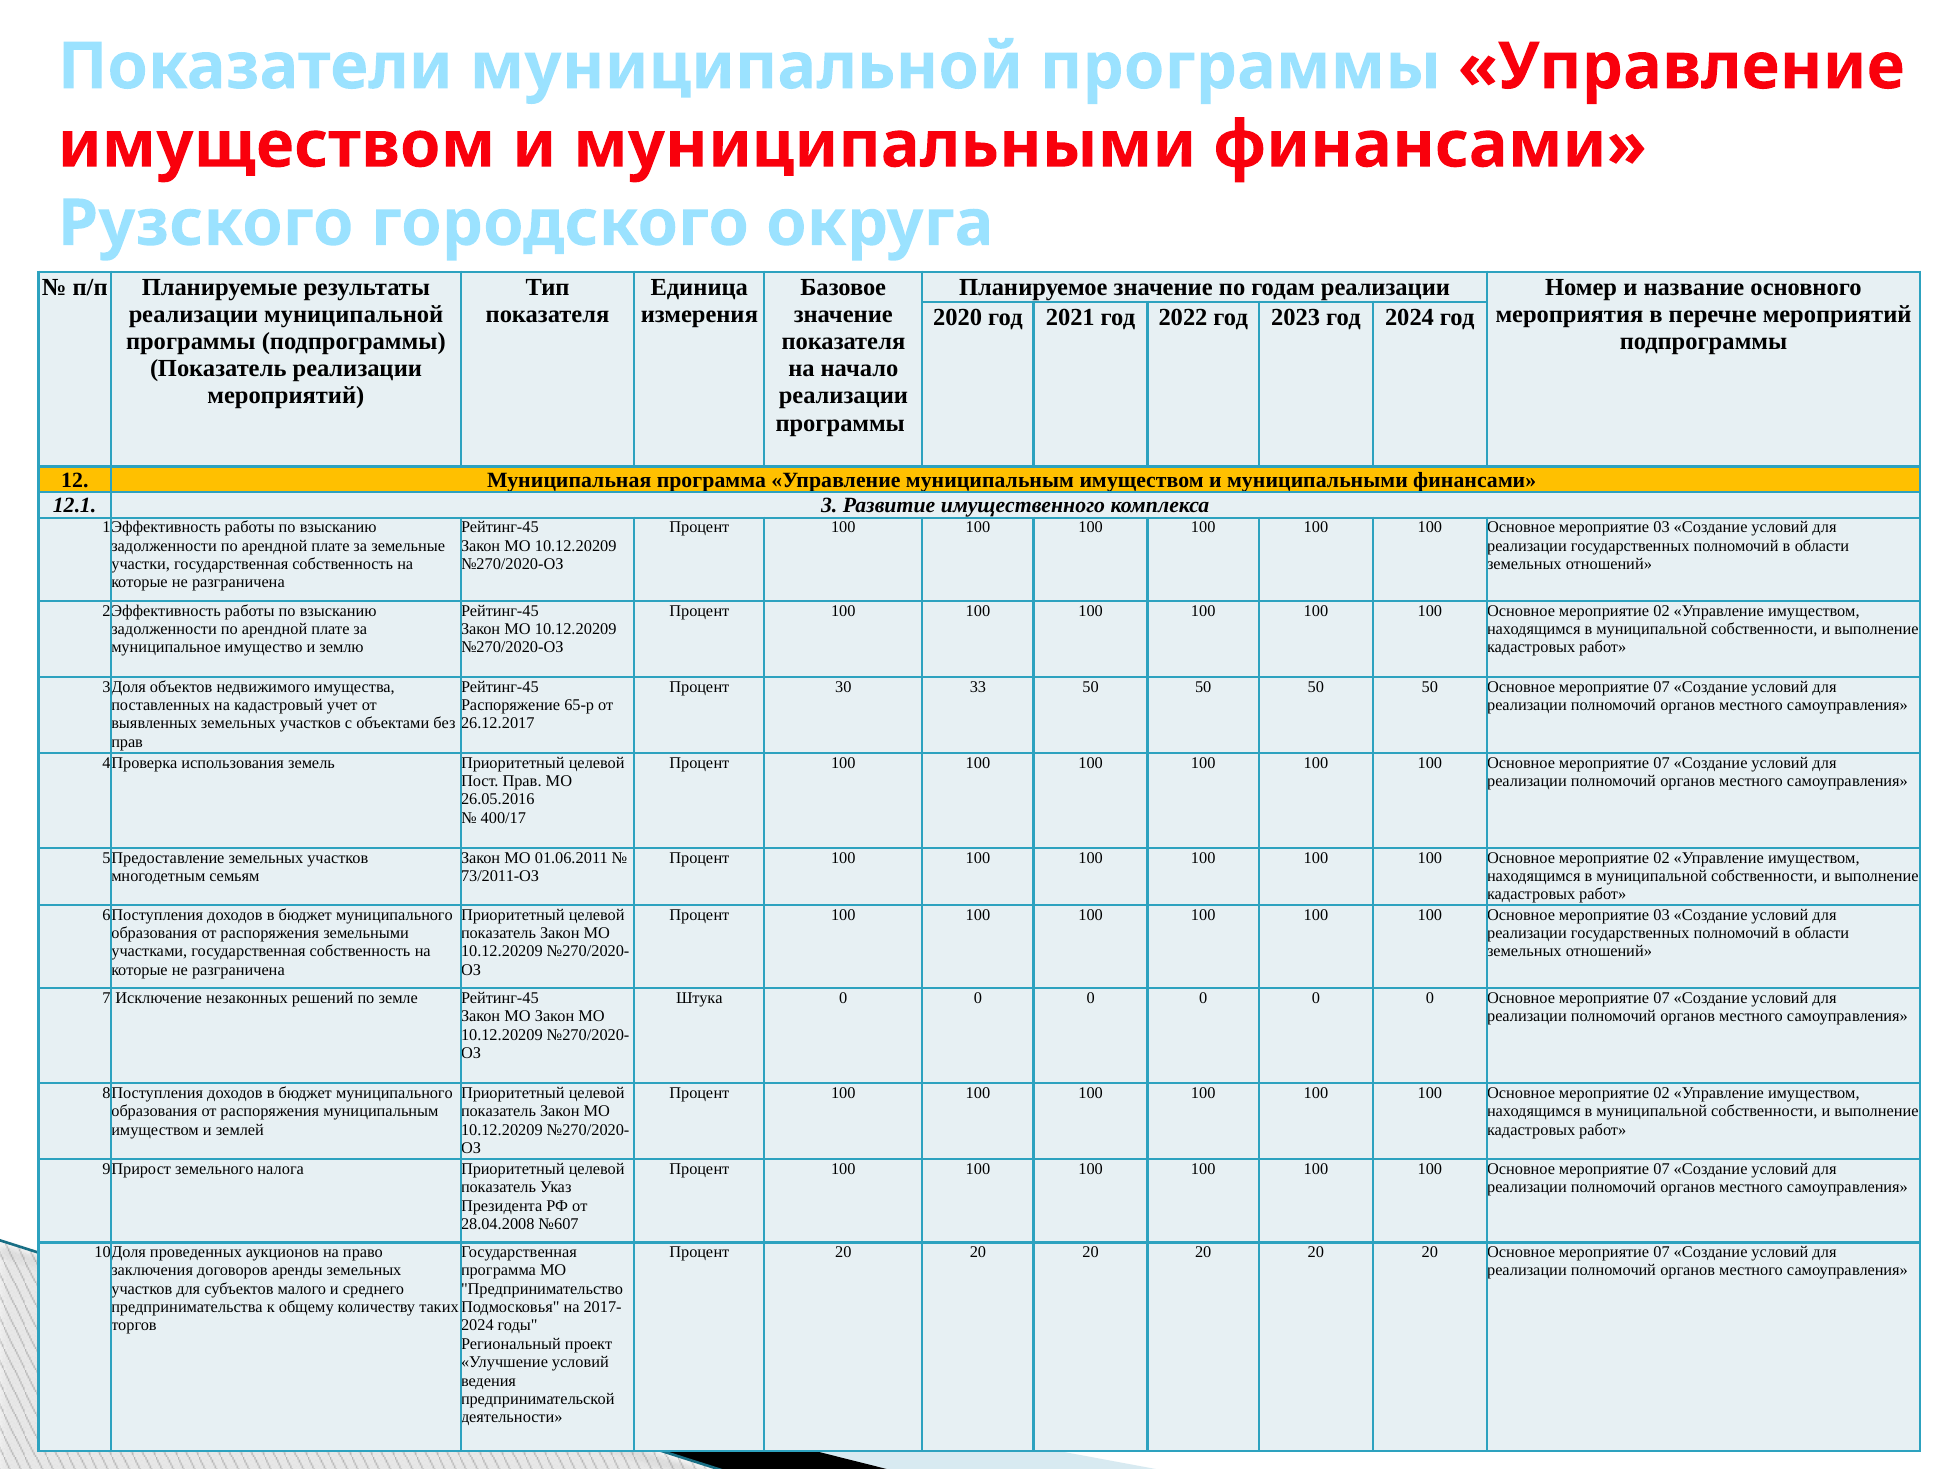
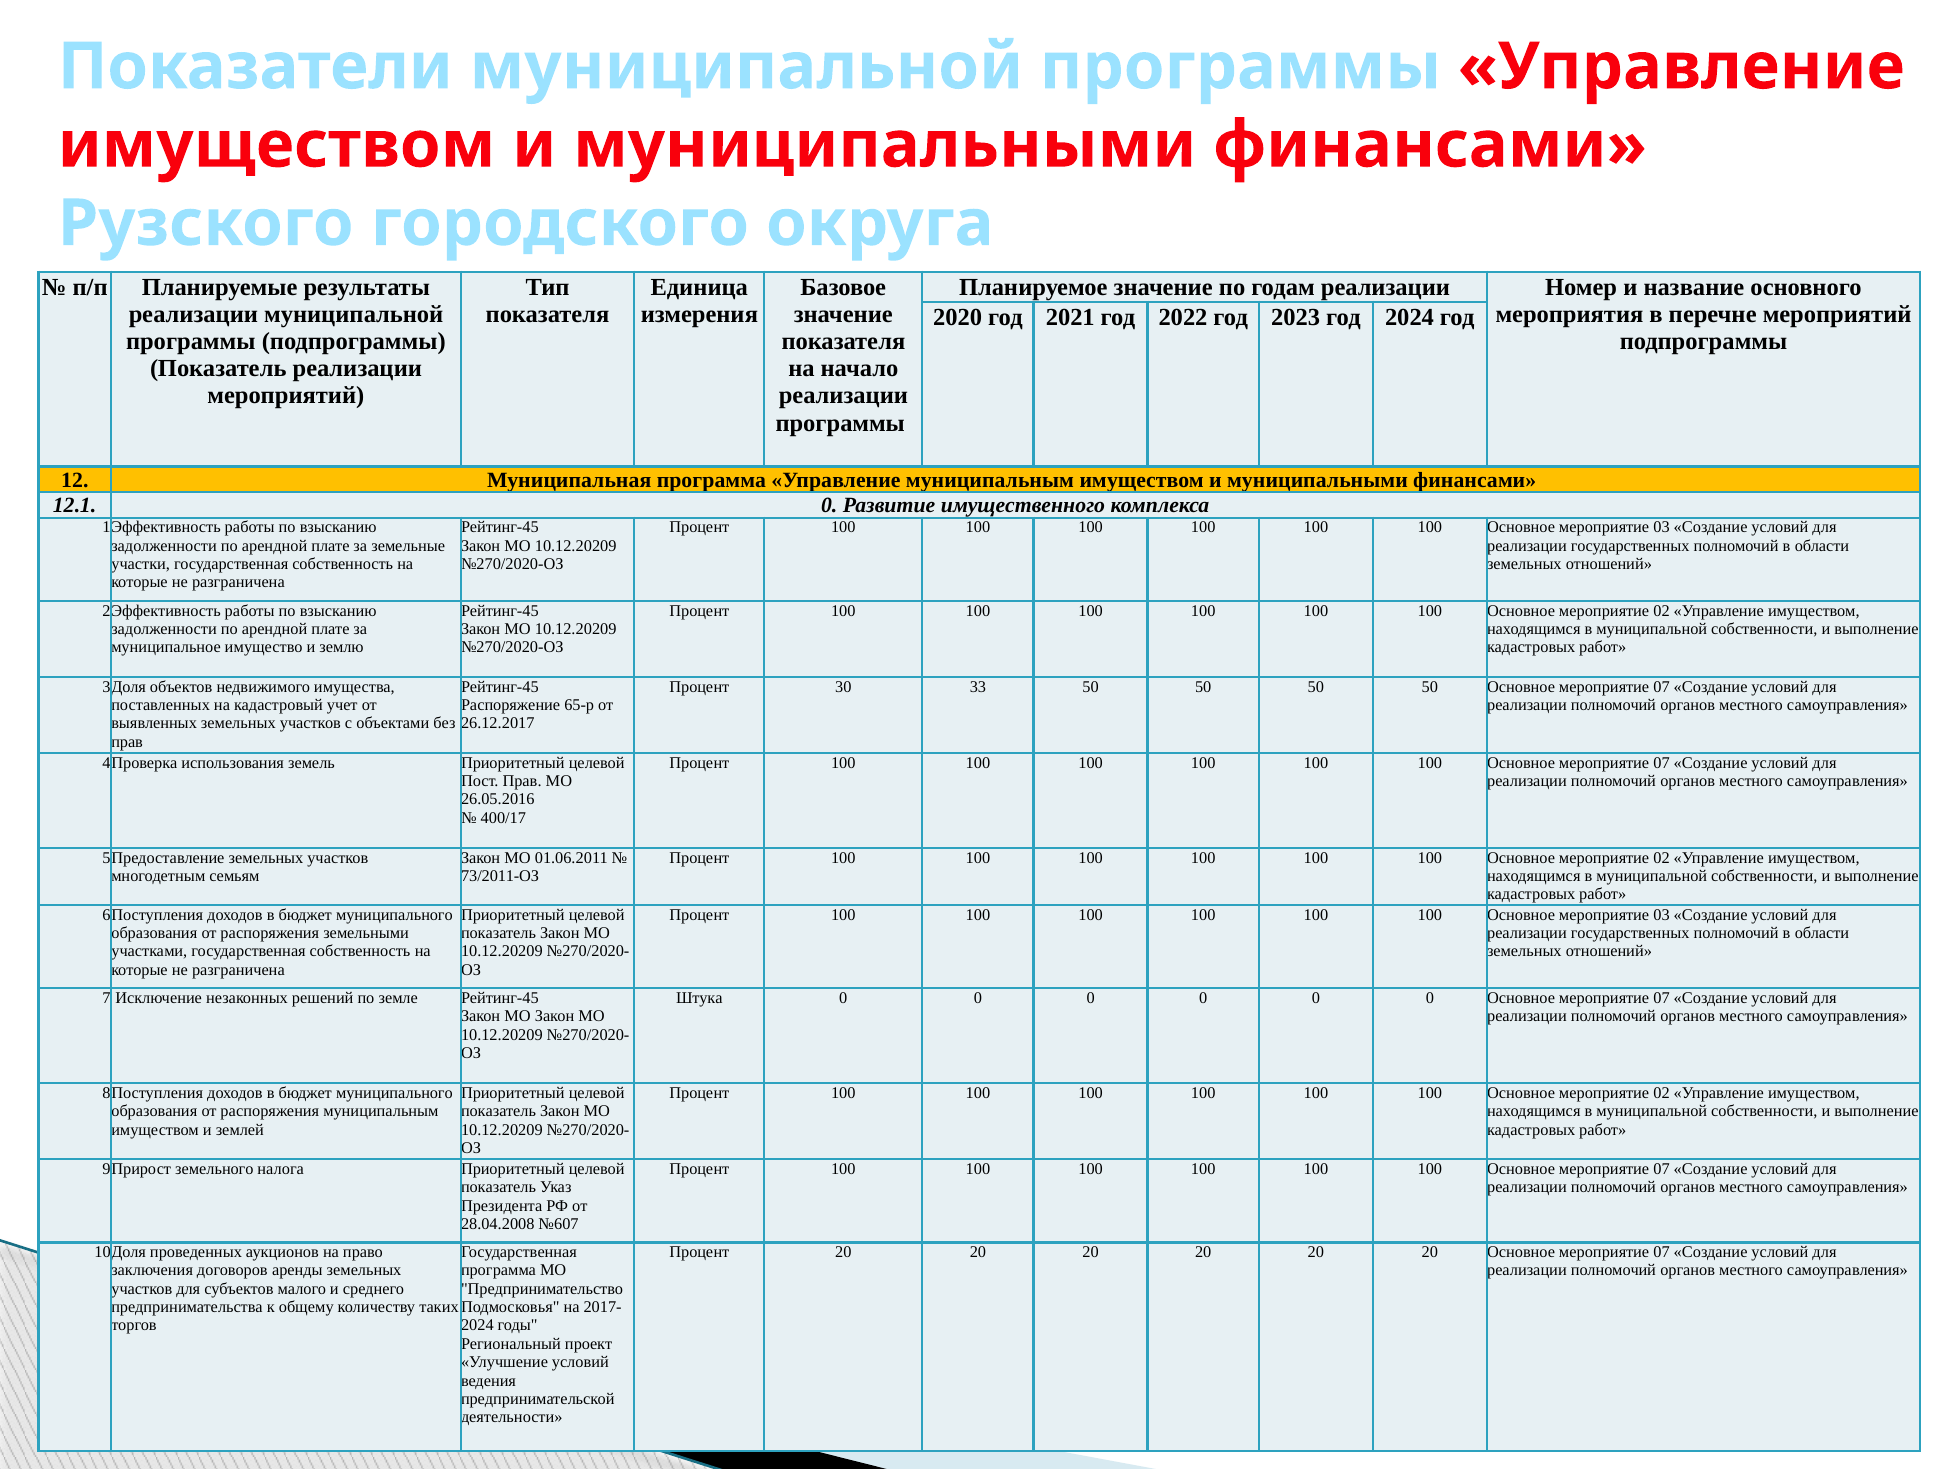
12.1 3: 3 -> 0
